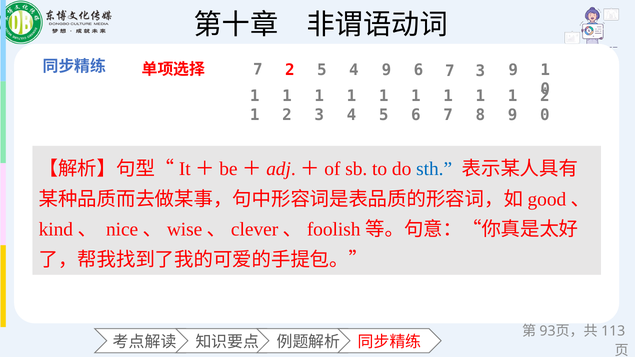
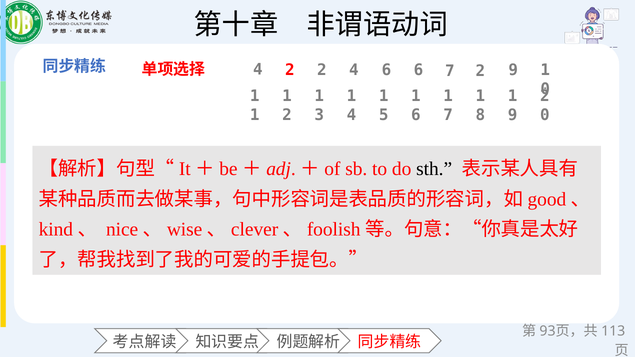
7 at (258, 69): 7 -> 4
2 5: 5 -> 2
4 9: 9 -> 6
7 3: 3 -> 2
sth colour: blue -> black
